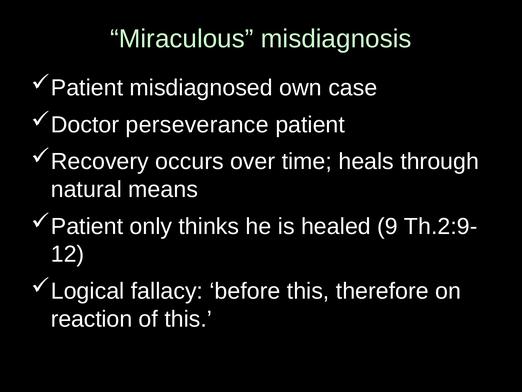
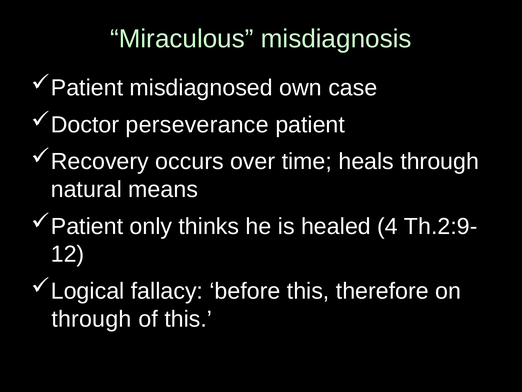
9: 9 -> 4
reaction at (92, 319): reaction -> through
